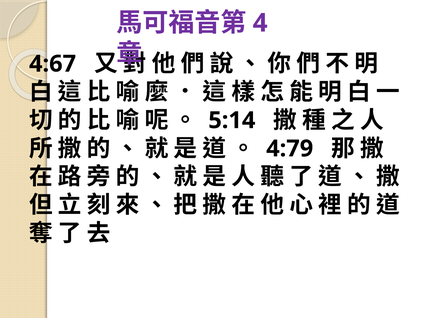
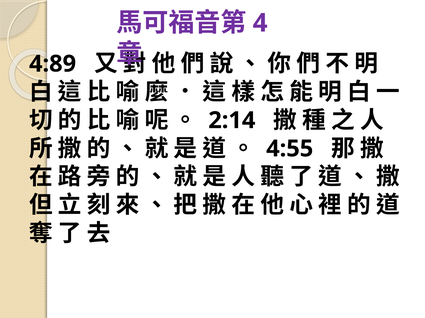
4:67: 4:67 -> 4:89
5:14: 5:14 -> 2:14
4:79: 4:79 -> 4:55
